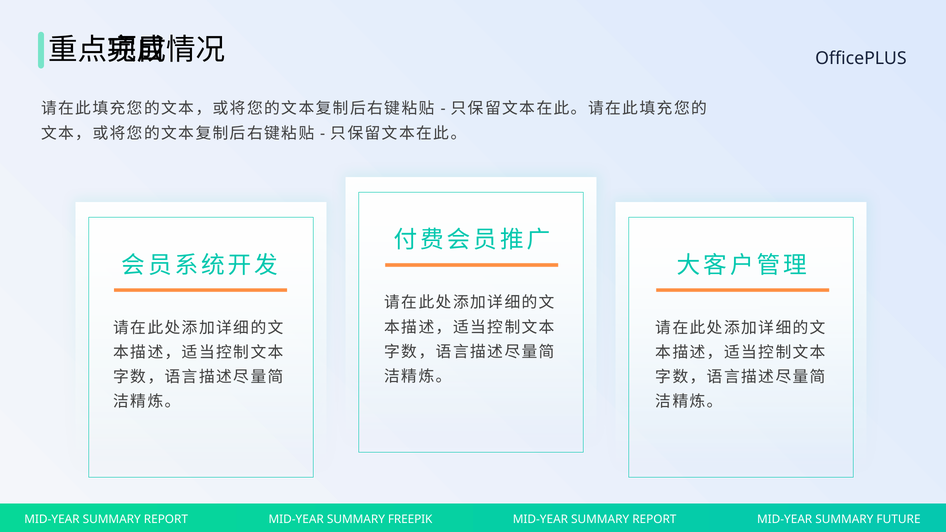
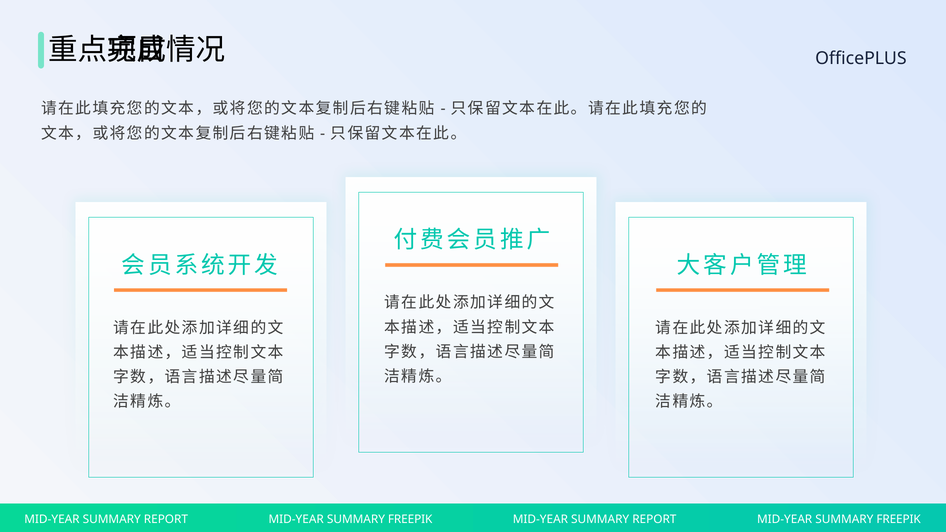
FUTURE at (899, 519): FUTURE -> FREEPIK
